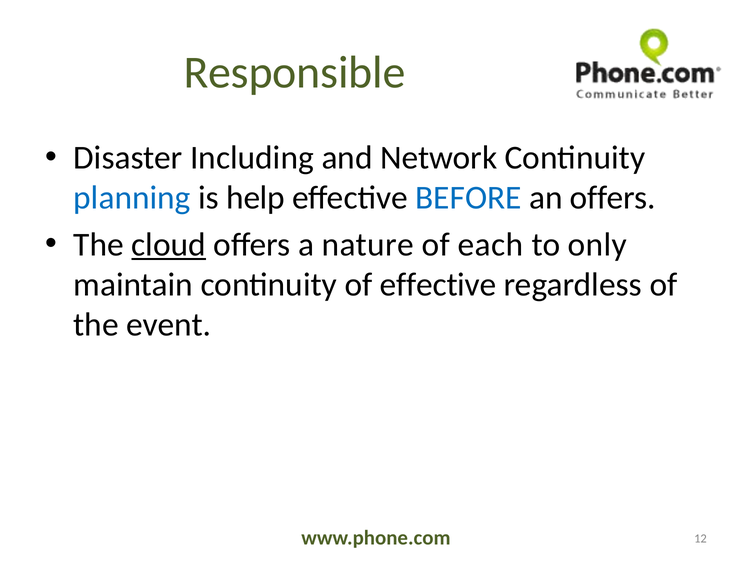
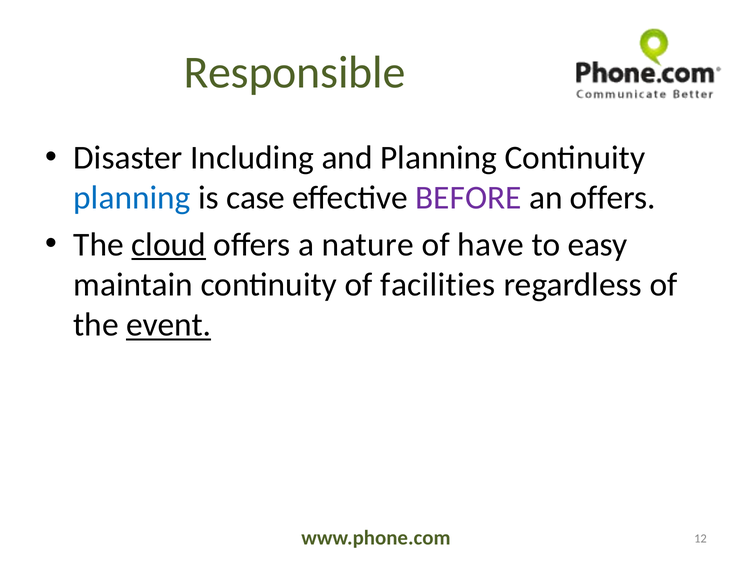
and Network: Network -> Planning
help: help -> case
BEFORE colour: blue -> purple
each: each -> have
only: only -> easy
of effective: effective -> facilities
event underline: none -> present
